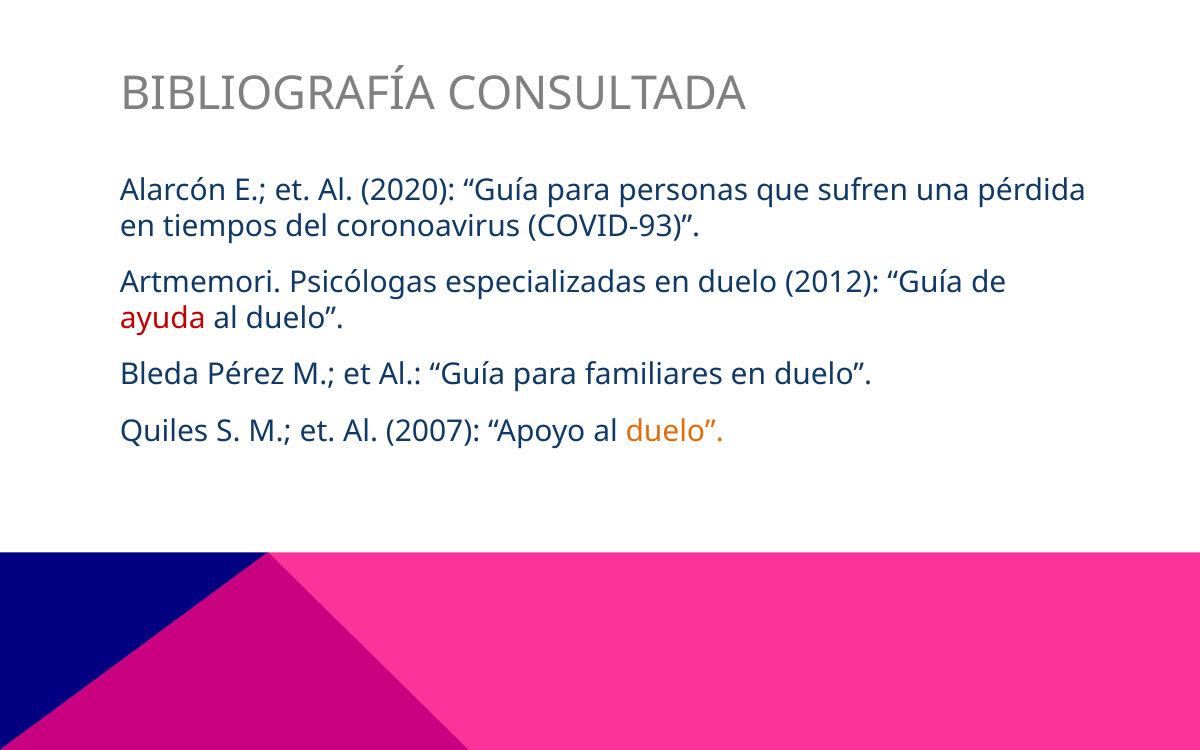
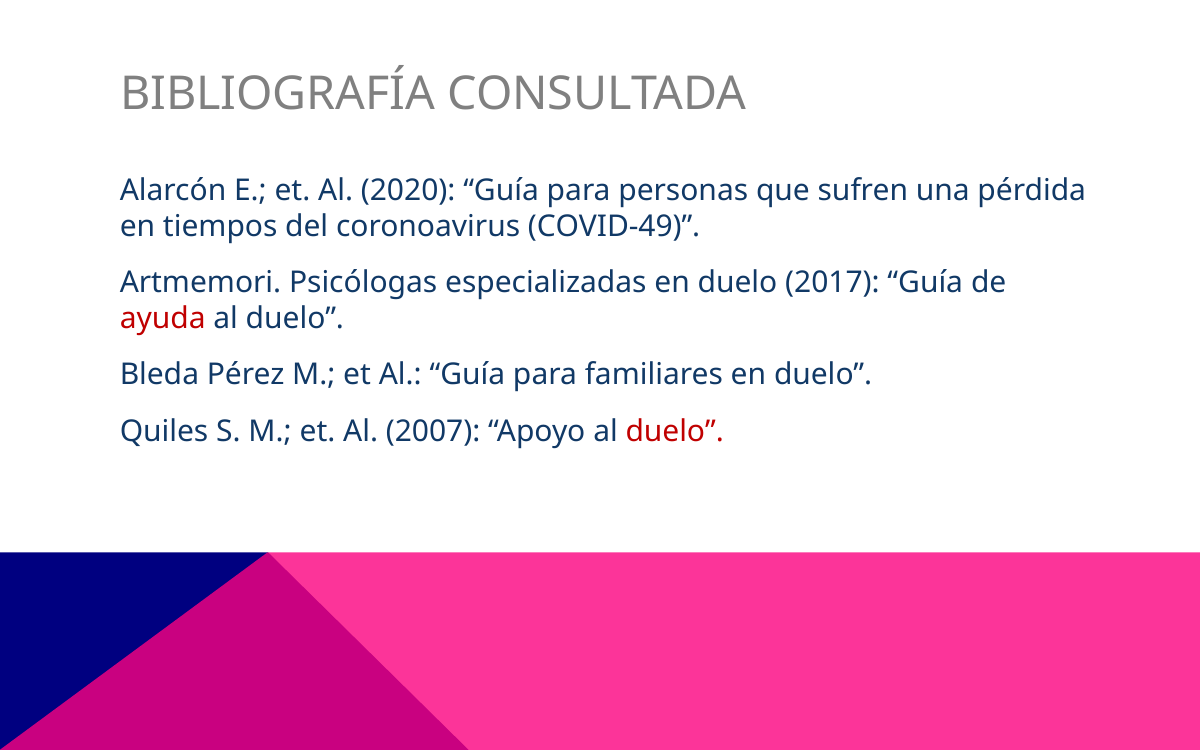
COVID-93: COVID-93 -> COVID-49
2012: 2012 -> 2017
duelo at (675, 431) colour: orange -> red
